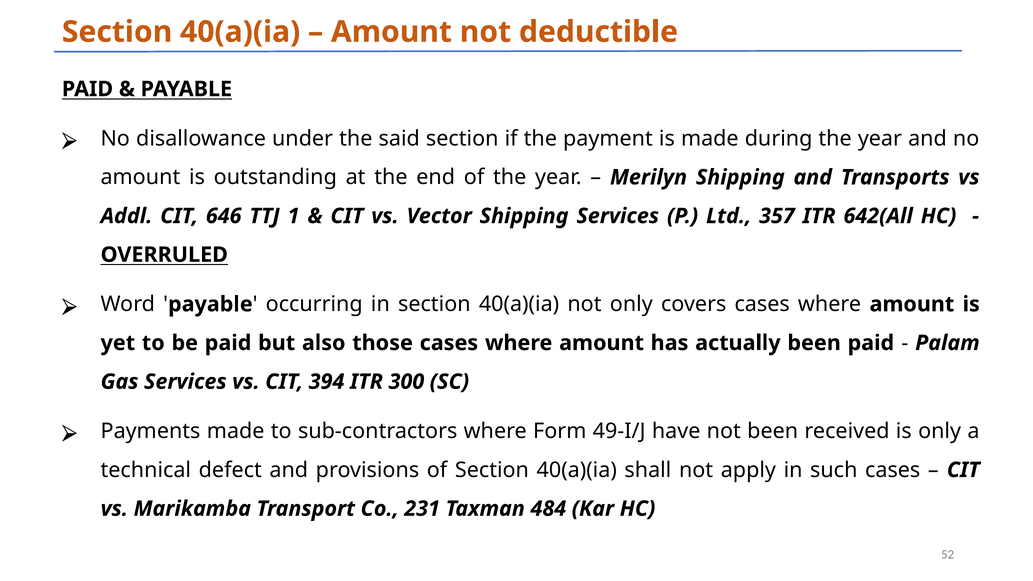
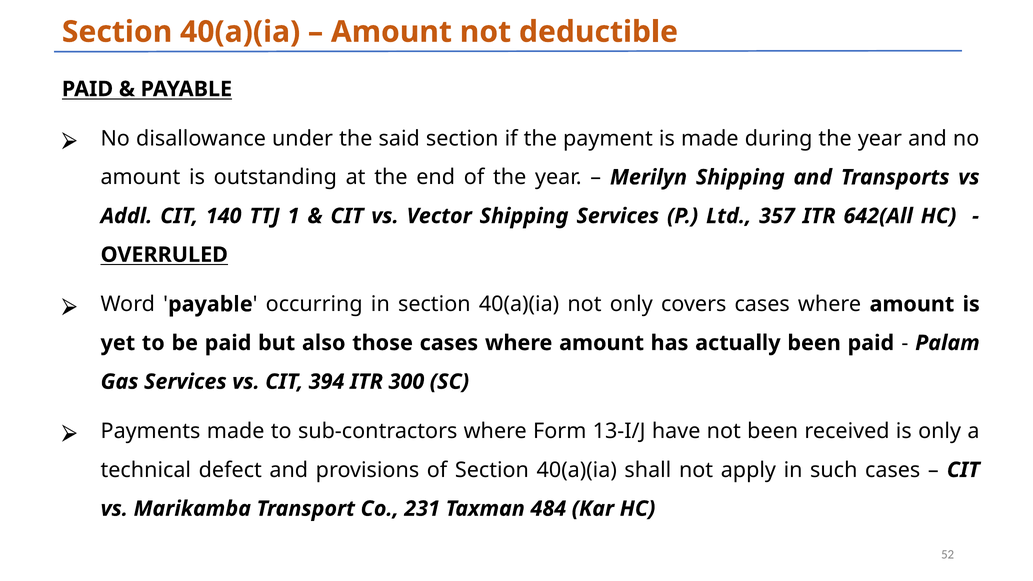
646: 646 -> 140
49-I/J: 49-I/J -> 13-I/J
